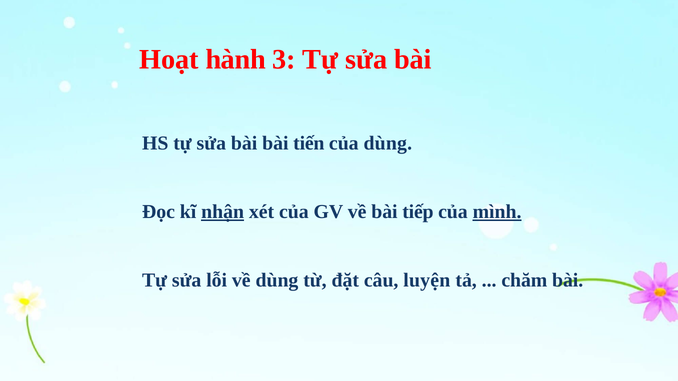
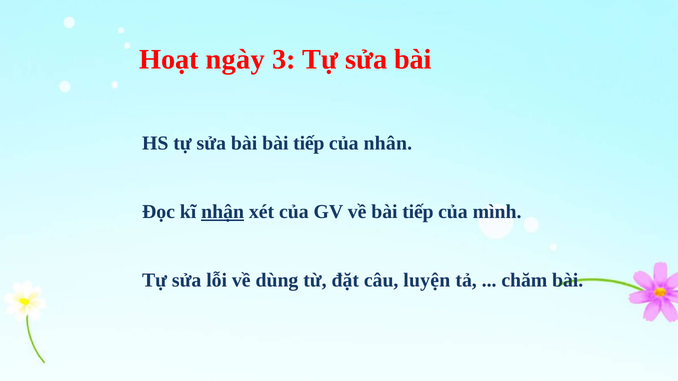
hành: hành -> ngày
bài bài tiến: tiến -> tiếp
của dùng: dùng -> nhân
mình underline: present -> none
